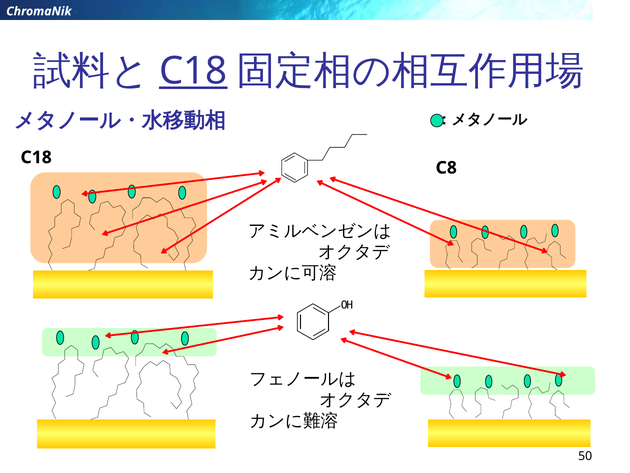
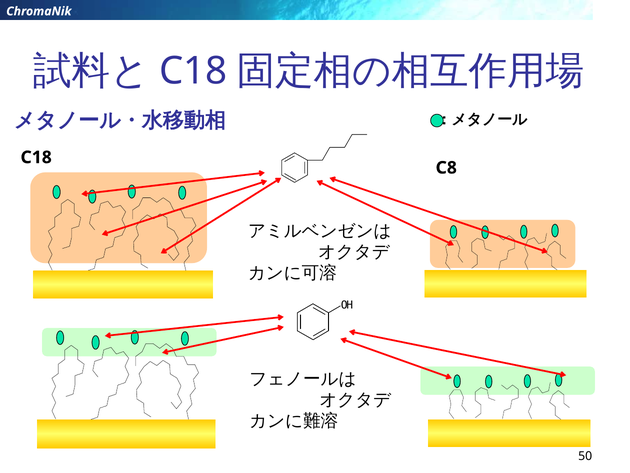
C18 at (193, 71) underline: present -> none
